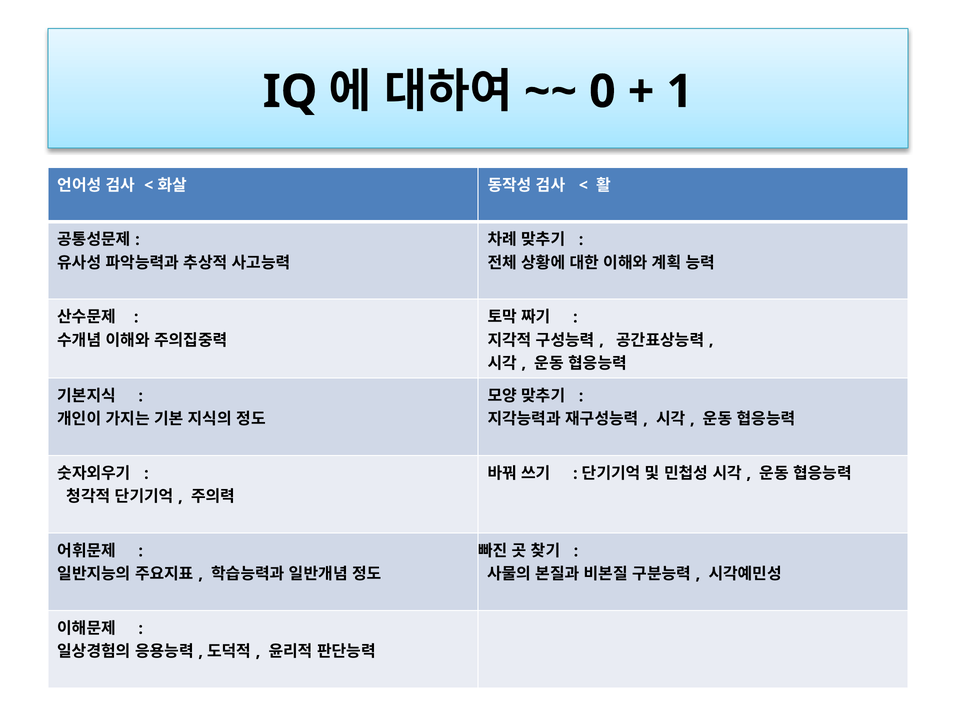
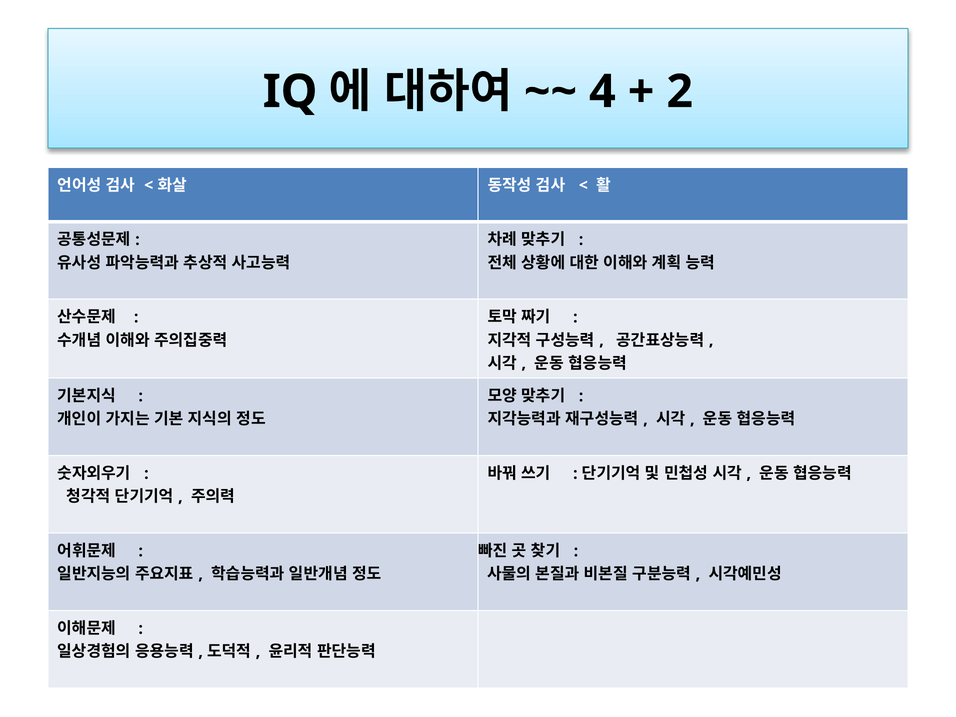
0: 0 -> 4
1: 1 -> 2
